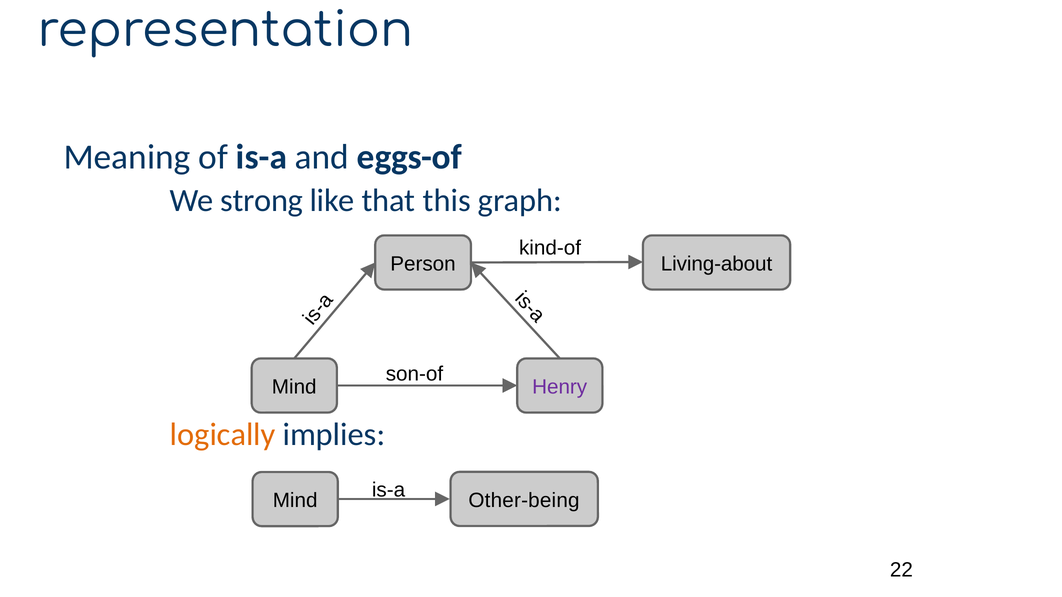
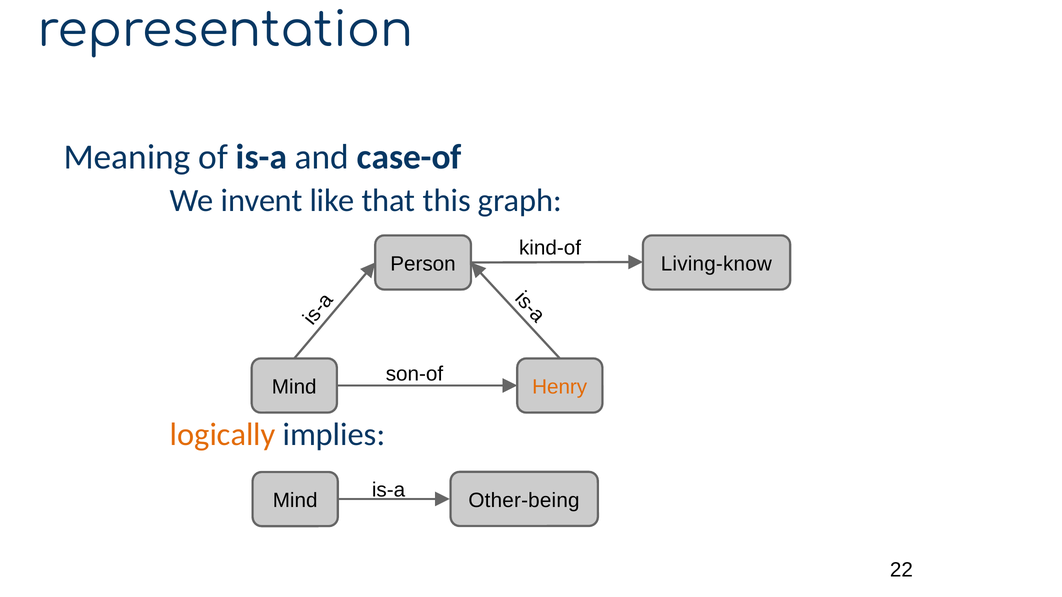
eggs-of: eggs-of -> case-of
strong: strong -> invent
Living-about: Living-about -> Living-know
Henry colour: purple -> orange
